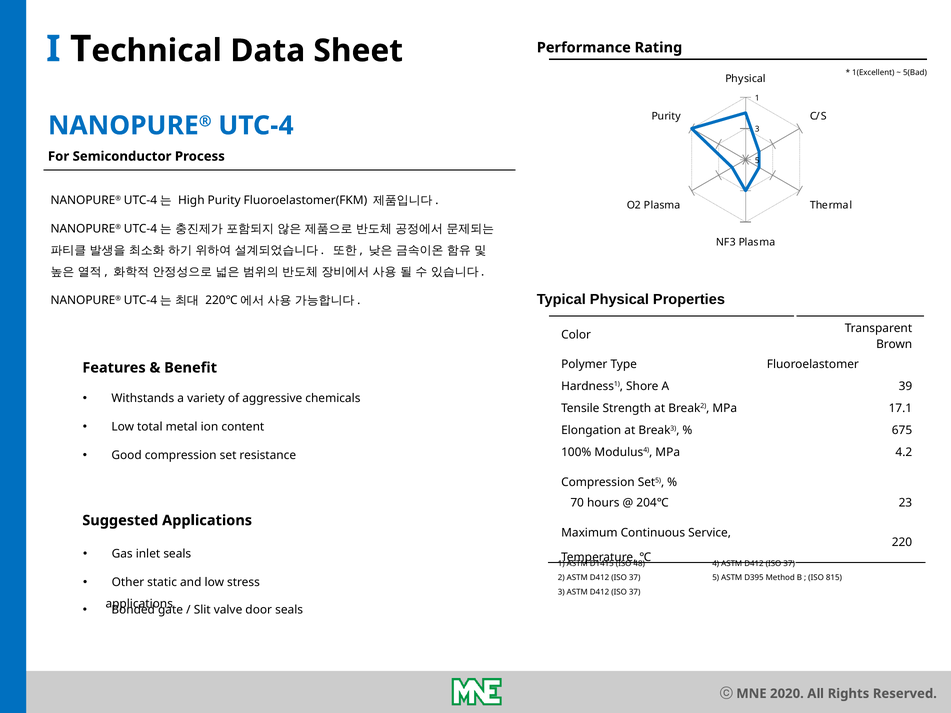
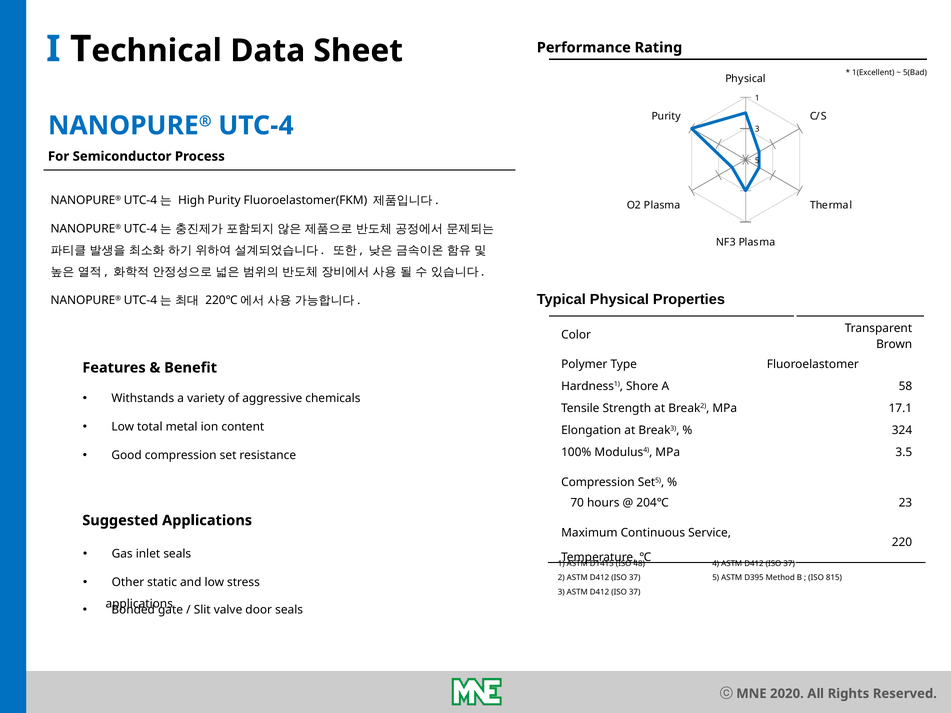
39: 39 -> 58
675: 675 -> 324
4.2: 4.2 -> 3.5
